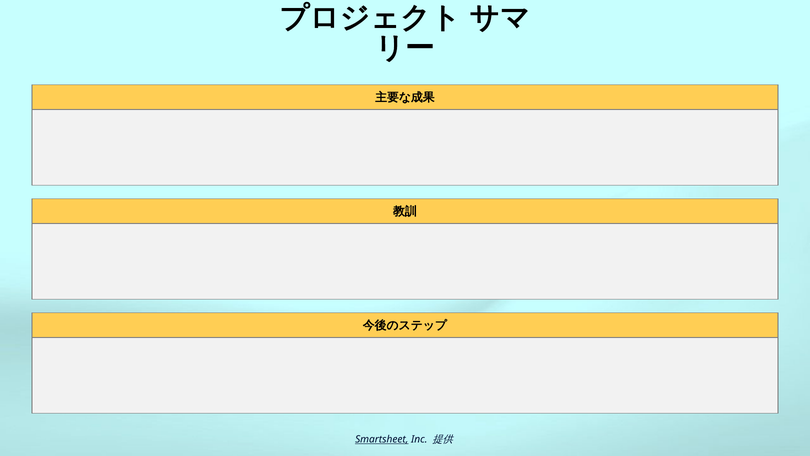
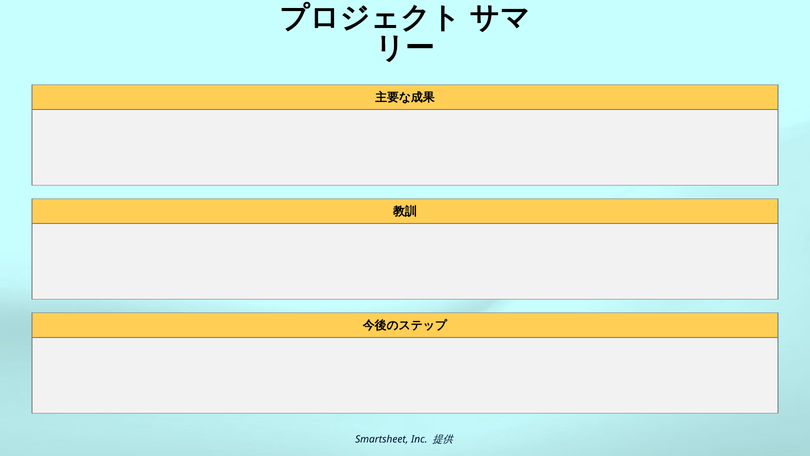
Smartsheet underline: present -> none
